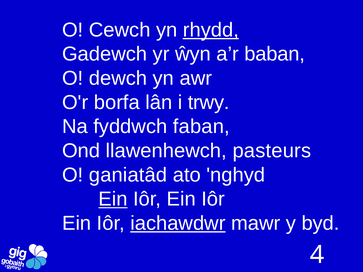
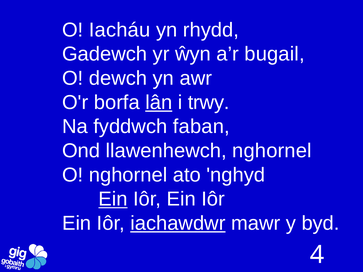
Cewch: Cewch -> Iacháu
rhydd underline: present -> none
baban: baban -> bugail
lân underline: none -> present
llawenhewch pasteurs: pasteurs -> nghornel
O ganiatâd: ganiatâd -> nghornel
